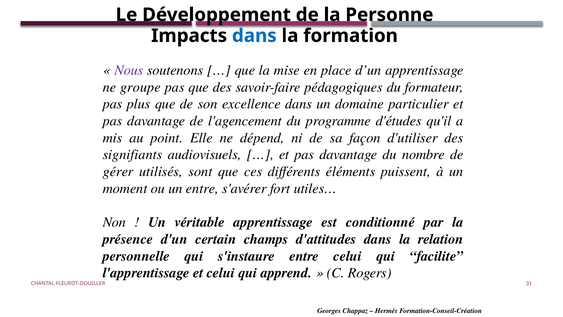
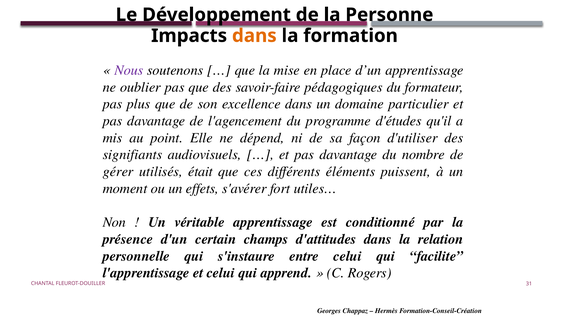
dans at (254, 36) colour: blue -> orange
groupe: groupe -> oublier
sont: sont -> était
un entre: entre -> effets
